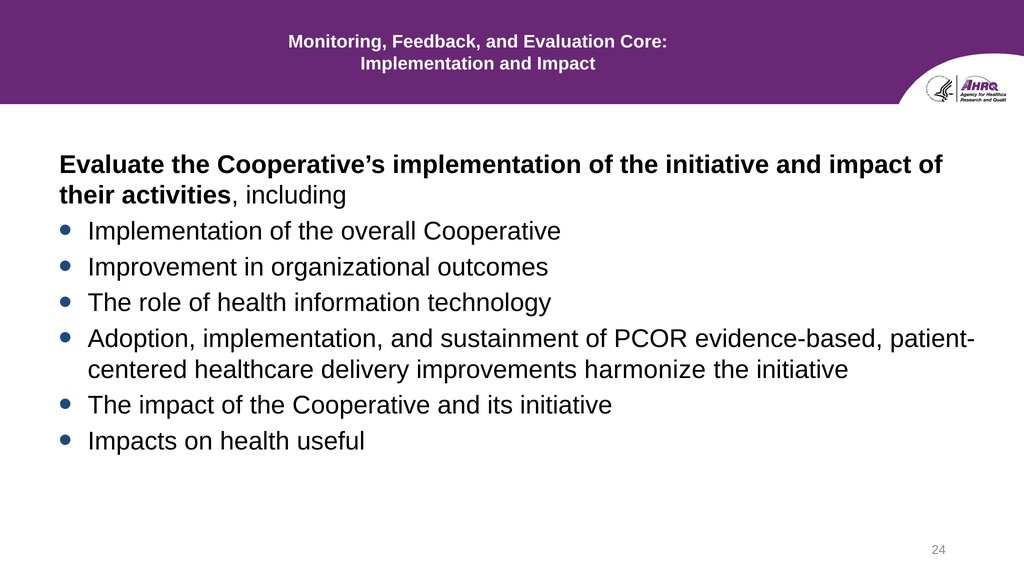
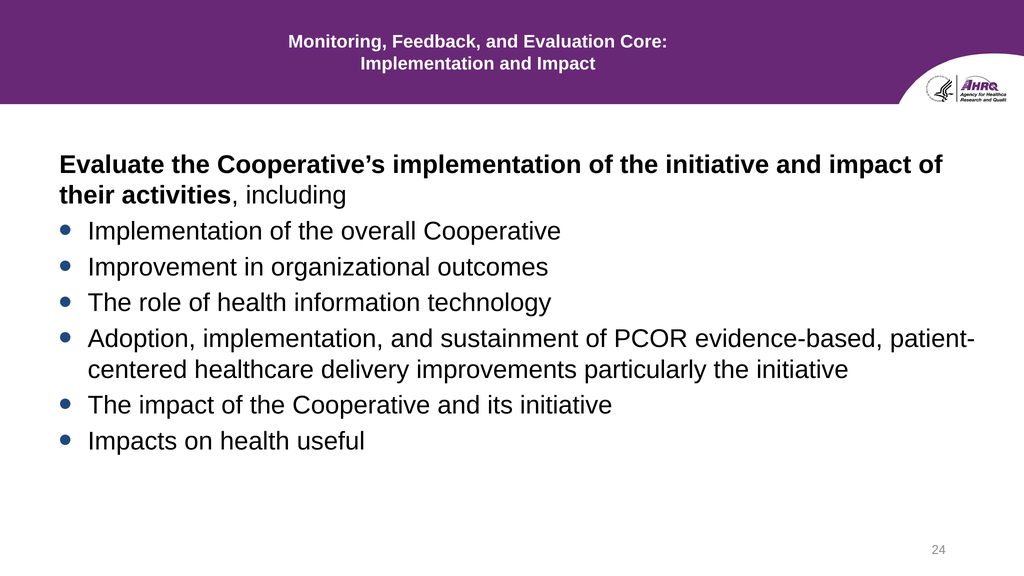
harmonize: harmonize -> particularly
